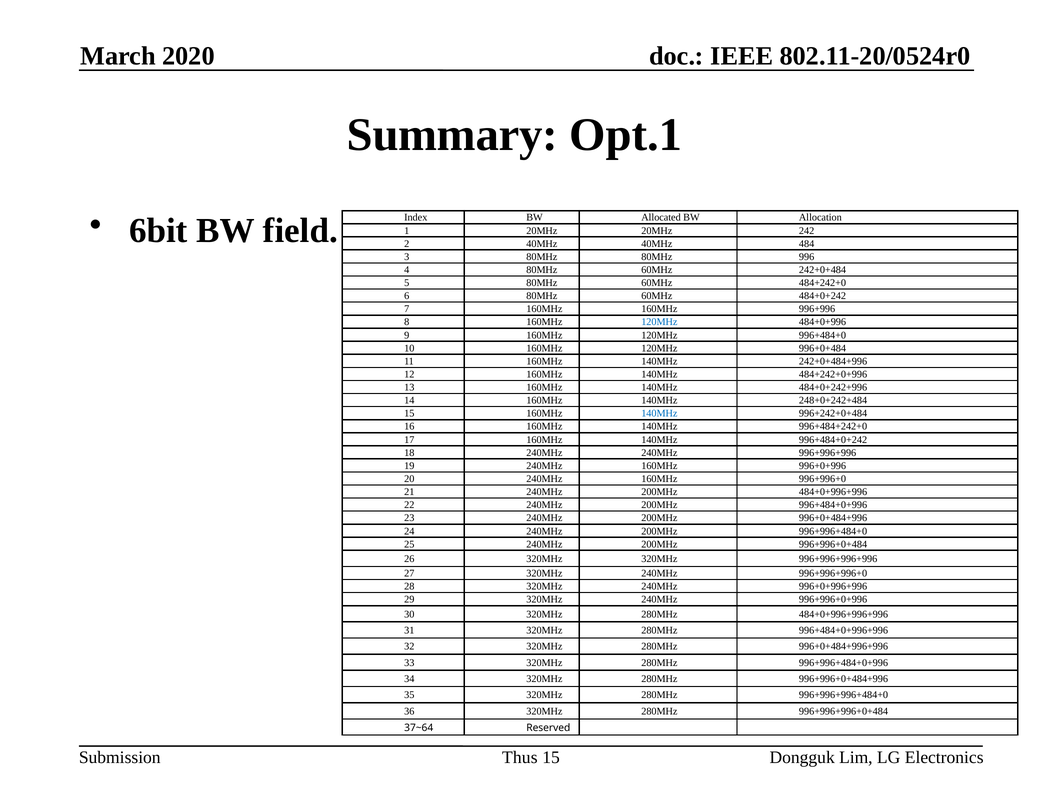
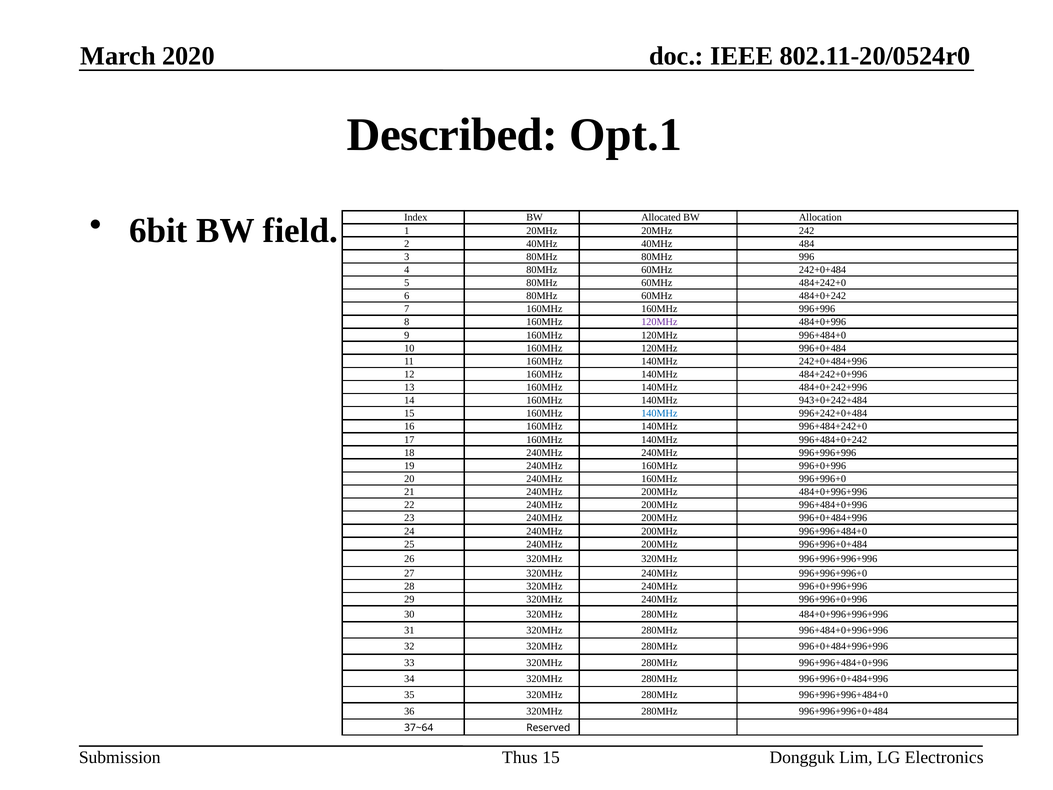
Summary: Summary -> Described
120MHz at (659, 322) colour: blue -> purple
248+0+242+484: 248+0+242+484 -> 943+0+242+484
